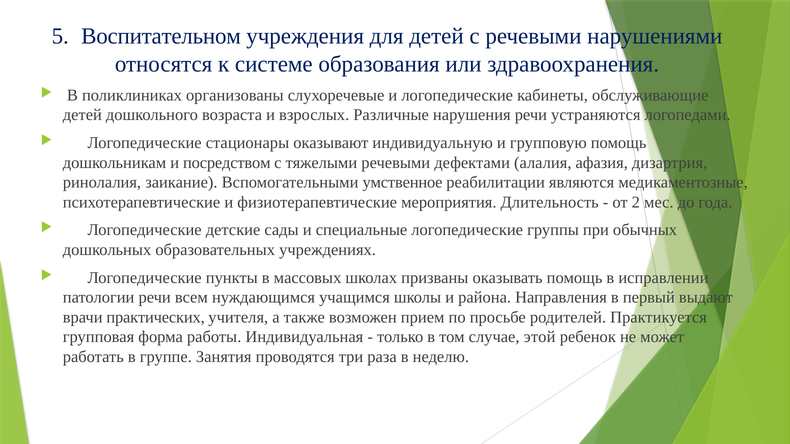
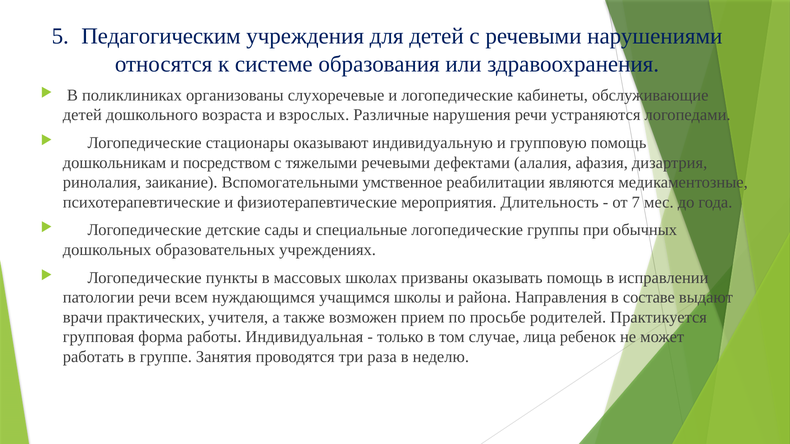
Воспитательном: Воспитательном -> Педагогическим
2: 2 -> 7
первый: первый -> составе
этой: этой -> лица
